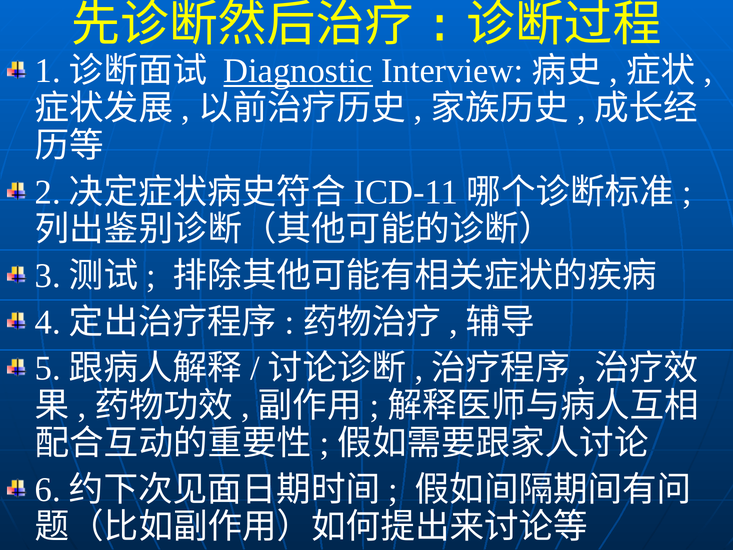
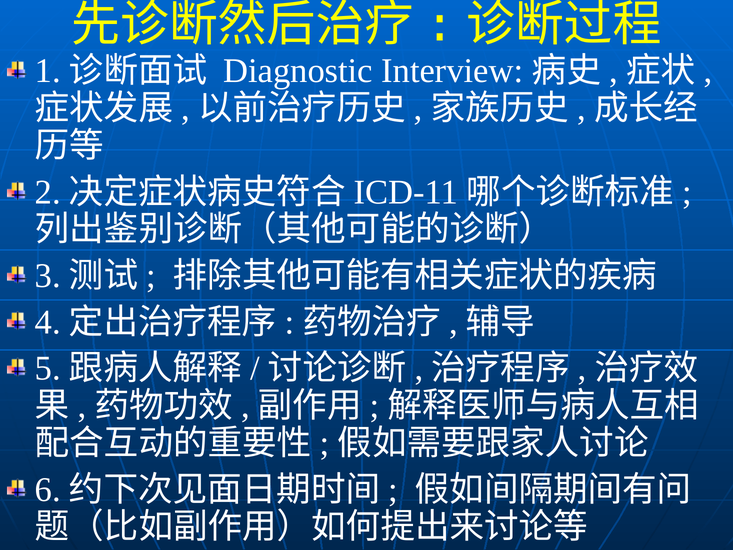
Diagnostic underline: present -> none
